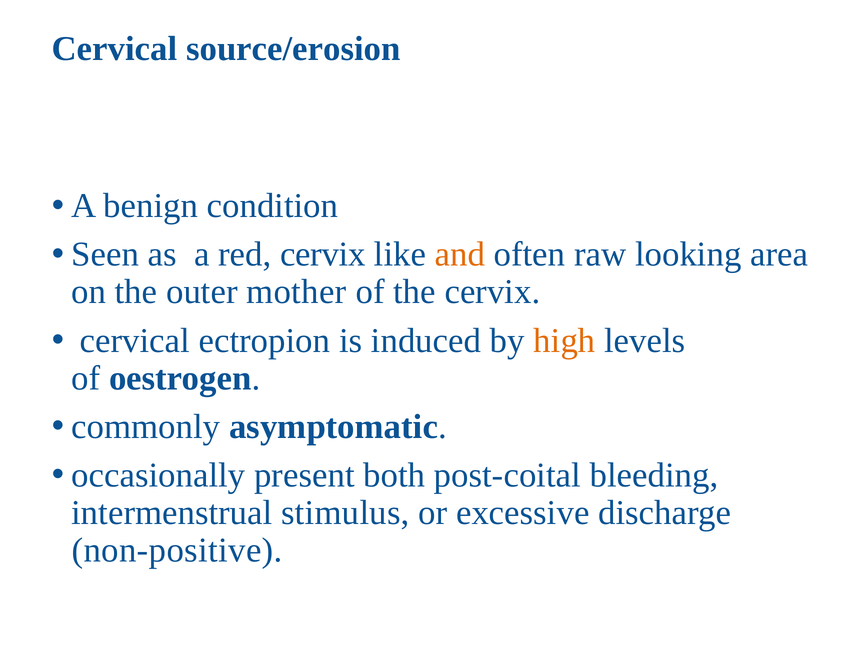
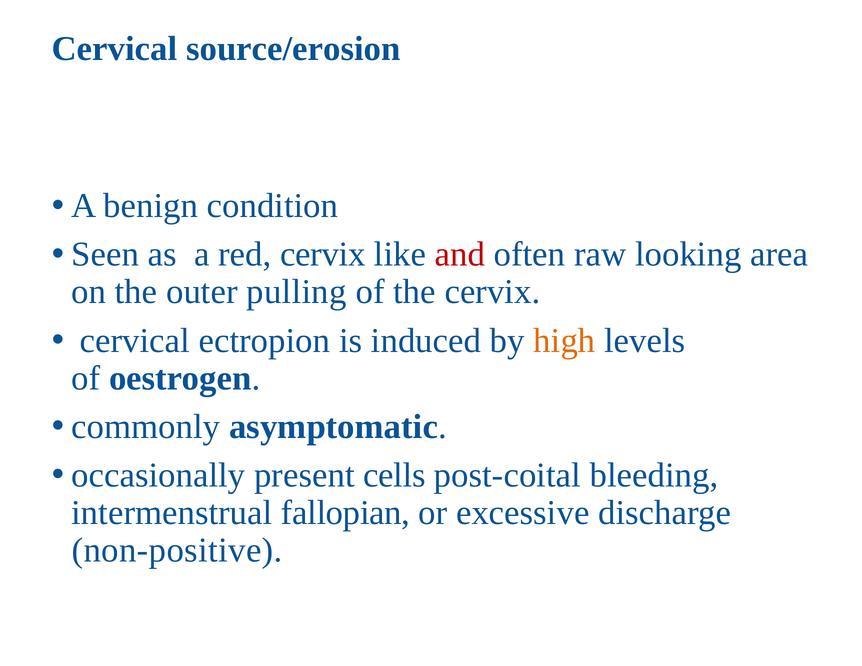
and colour: orange -> red
mother: mother -> pulling
both: both -> cells
stimulus: stimulus -> fallopian
